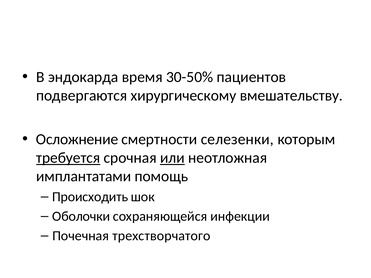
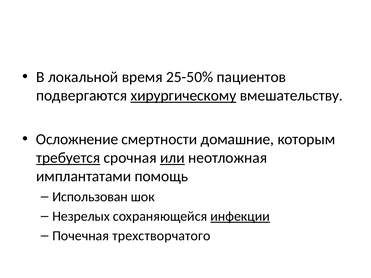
эндокарда: эндокарда -> локальной
30-50%: 30-50% -> 25-50%
хирургическому underline: none -> present
селезенки: селезенки -> домашние
Происходить: Происходить -> Использован
Оболочки: Оболочки -> Незрелых
инфекции underline: none -> present
